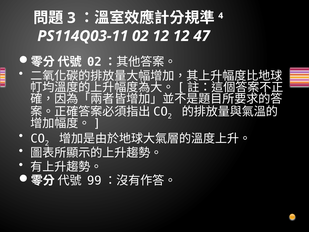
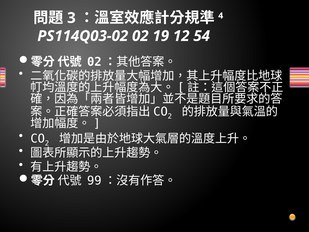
PS114Q03-11: PS114Q03-11 -> PS114Q03-02
02 12: 12 -> 19
47: 47 -> 54
